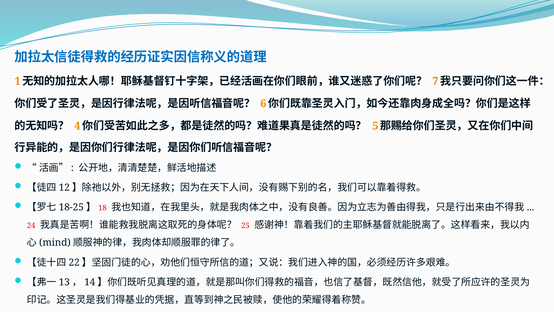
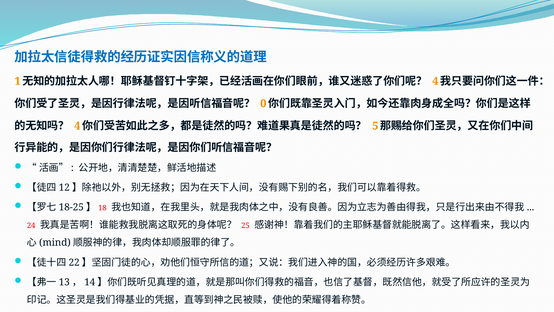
7 at (435, 81): 7 -> 4
6: 6 -> 0
